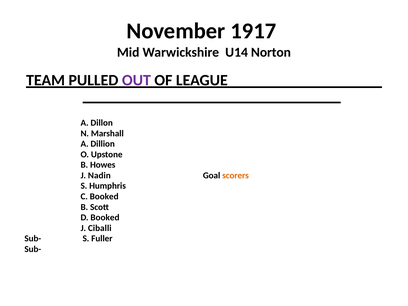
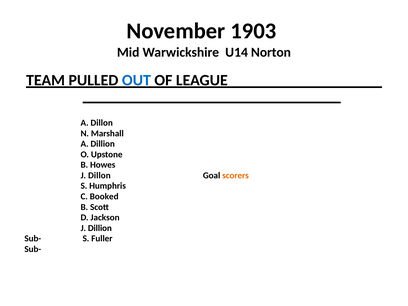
1917: 1917 -> 1903
OUT colour: purple -> blue
J Nadin: Nadin -> Dillon
D Booked: Booked -> Jackson
J Ciballi: Ciballi -> Dillion
